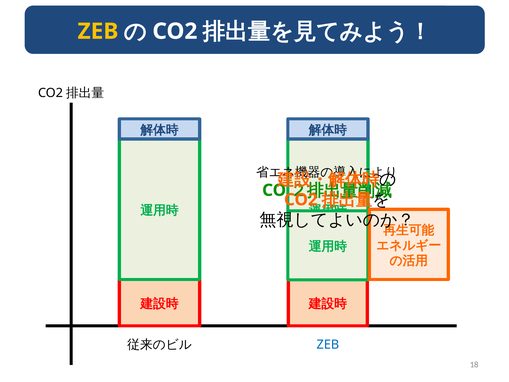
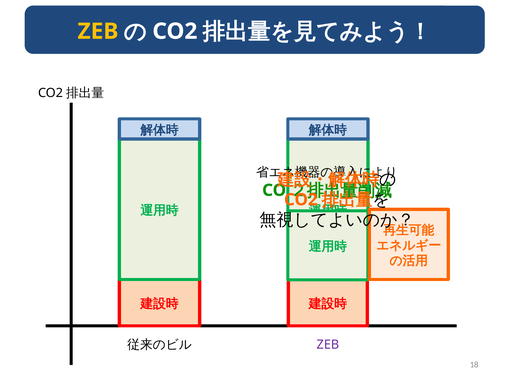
ZEB at (328, 344) colour: blue -> purple
